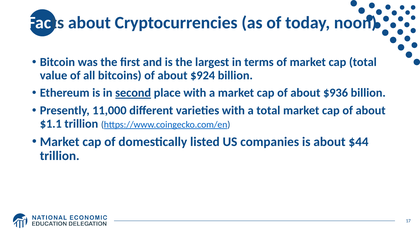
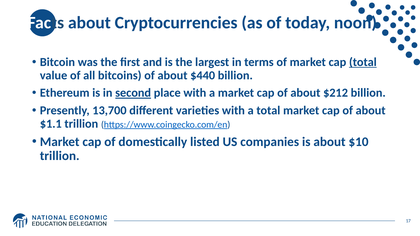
total at (363, 62) underline: none -> present
$924: $924 -> $440
$936: $936 -> $212
11,000: 11,000 -> 13,700
$44: $44 -> $10
